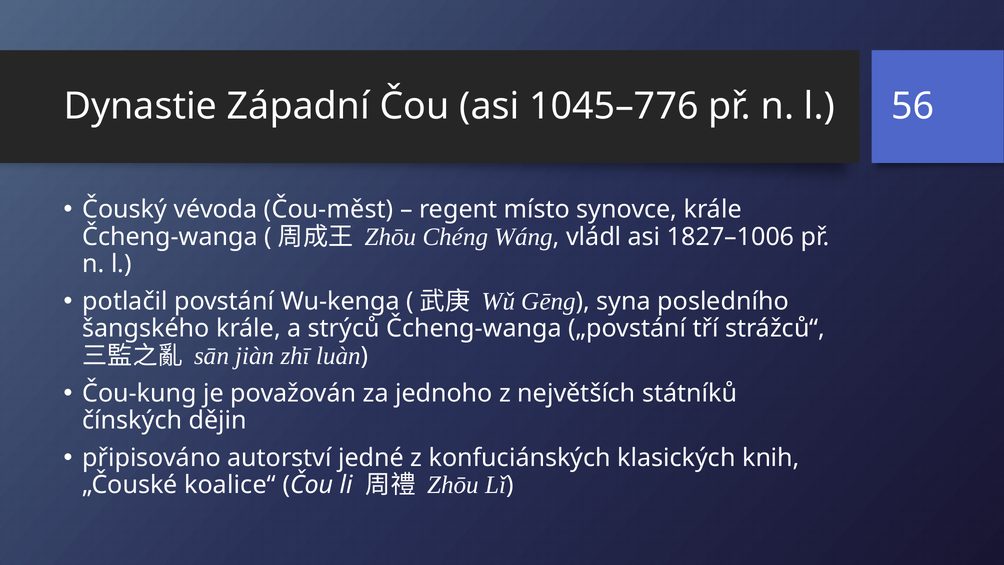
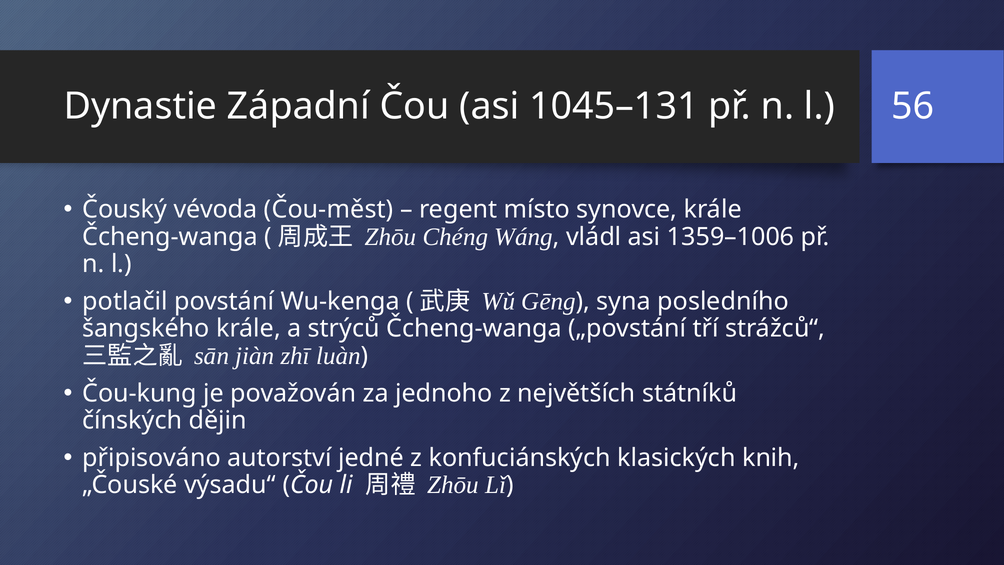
1045–776: 1045–776 -> 1045–131
1827–1006: 1827–1006 -> 1359–1006
koalice“: koalice“ -> výsadu“
